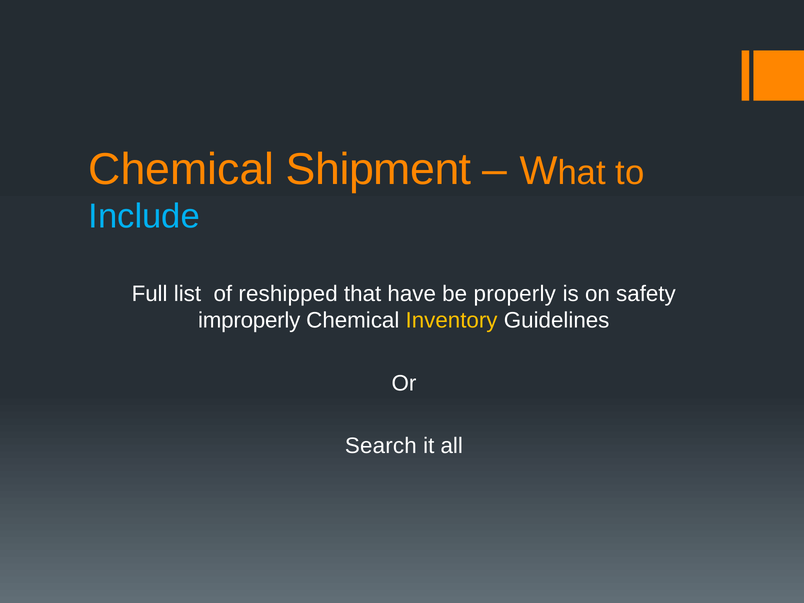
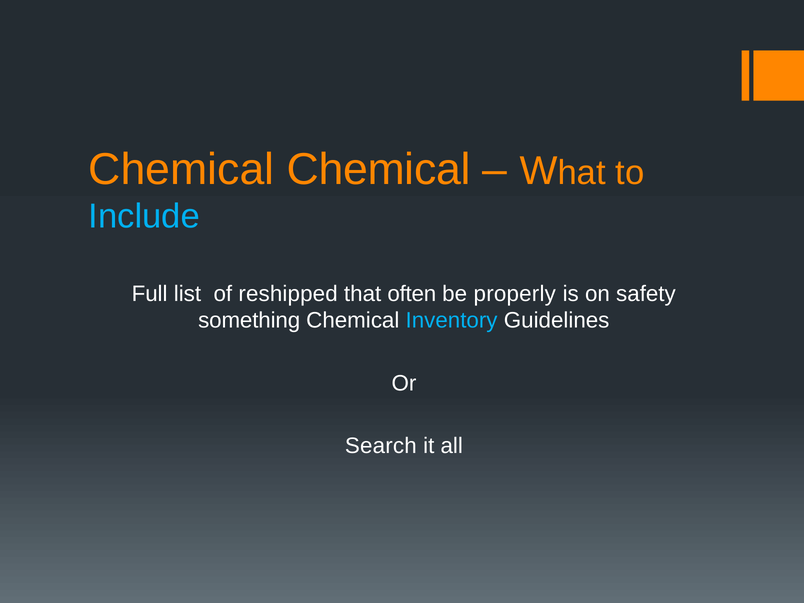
Chemical Shipment: Shipment -> Chemical
have: have -> often
improperly: improperly -> something
Inventory colour: yellow -> light blue
